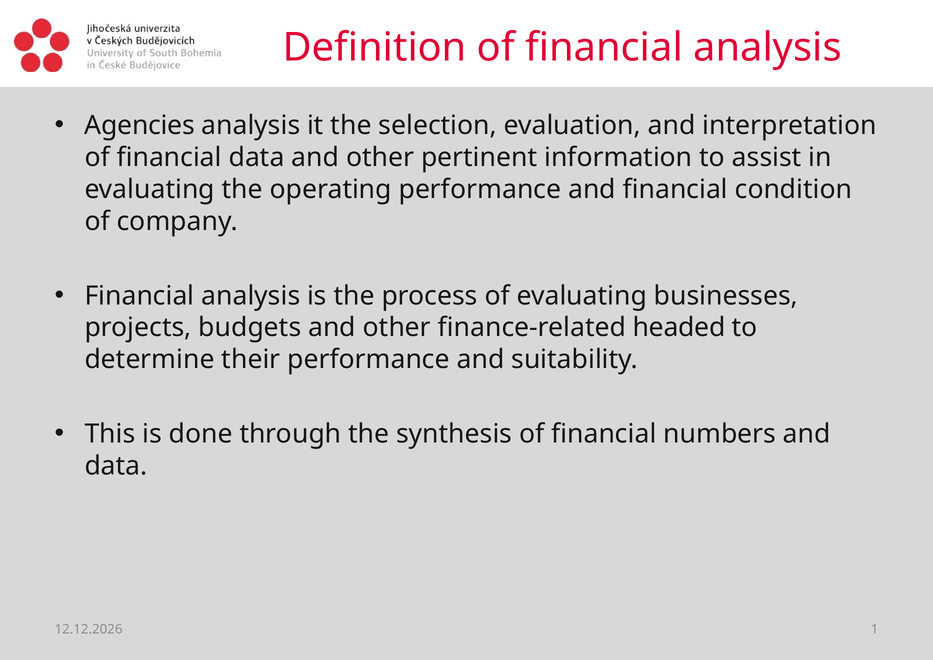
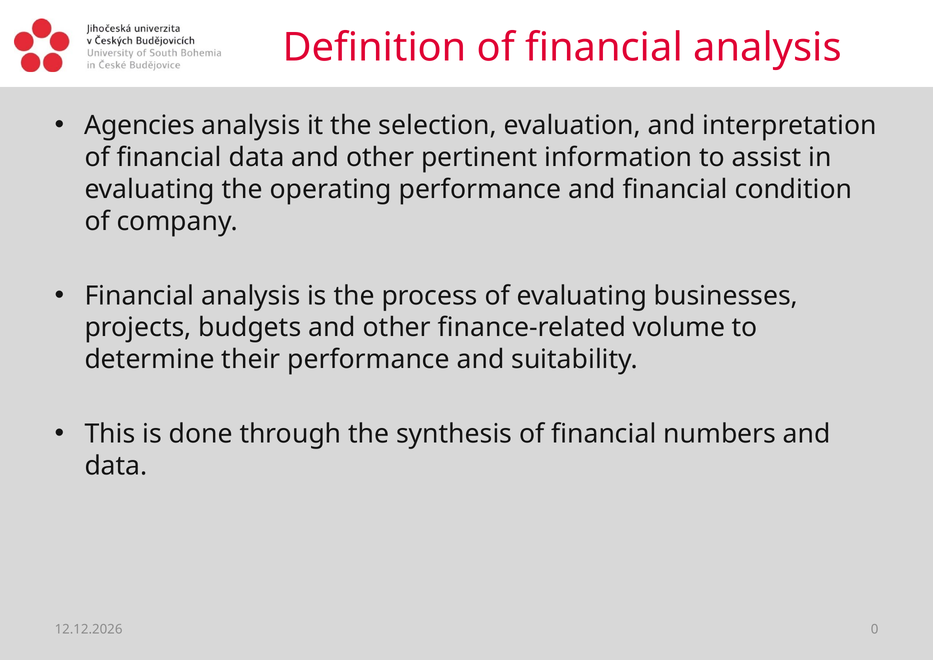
headed: headed -> volume
1: 1 -> 0
